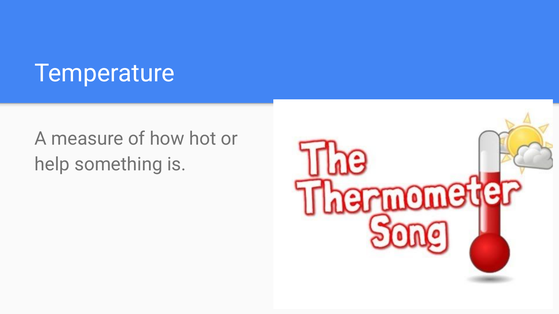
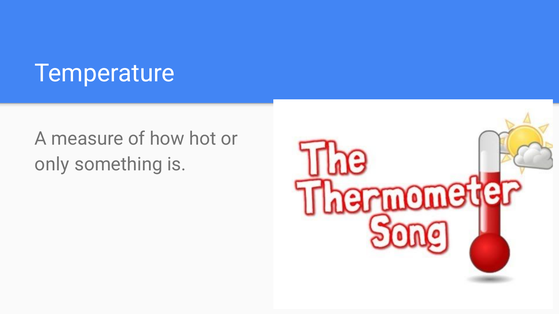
help: help -> only
